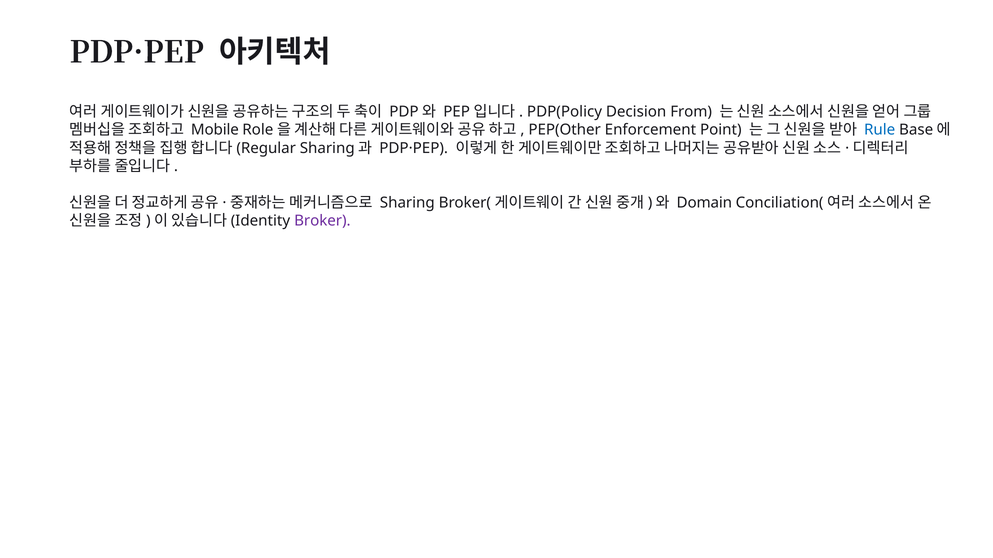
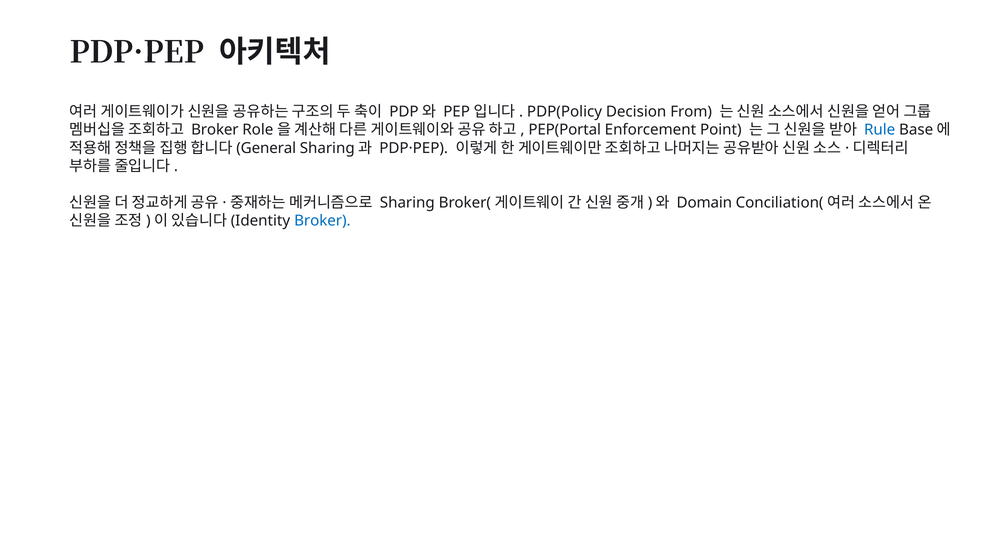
Mobile at (215, 130): Mobile -> Broker
PEP(Other: PEP(Other -> PEP(Portal
Regular: Regular -> General
Broker at (322, 221) colour: purple -> blue
